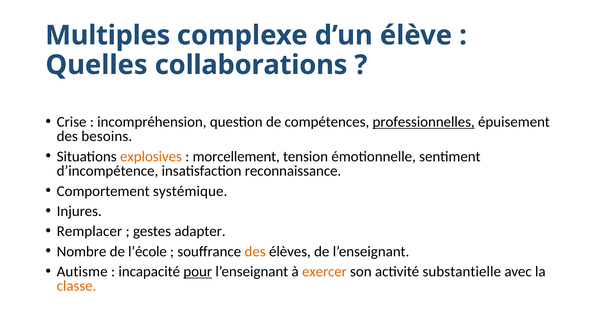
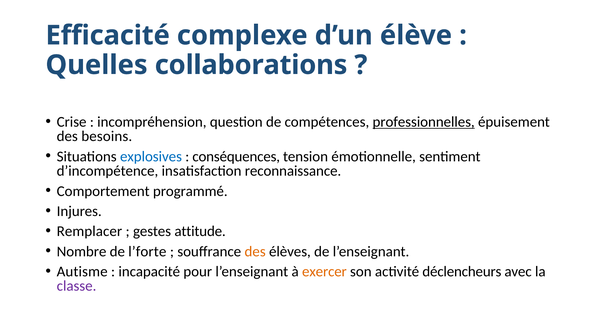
Multiples: Multiples -> Efficacité
explosives colour: orange -> blue
morcellement: morcellement -> conséquences
systémique: systémique -> programmé
adapter: adapter -> attitude
l’école: l’école -> l’forte
pour underline: present -> none
substantielle: substantielle -> déclencheurs
classe colour: orange -> purple
